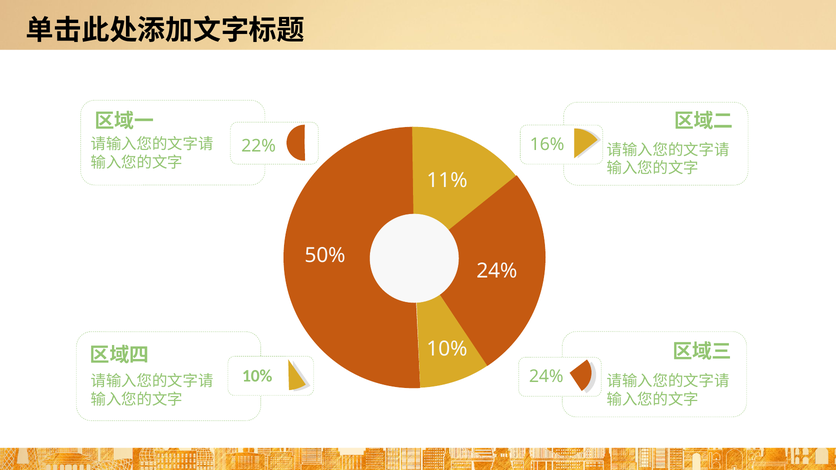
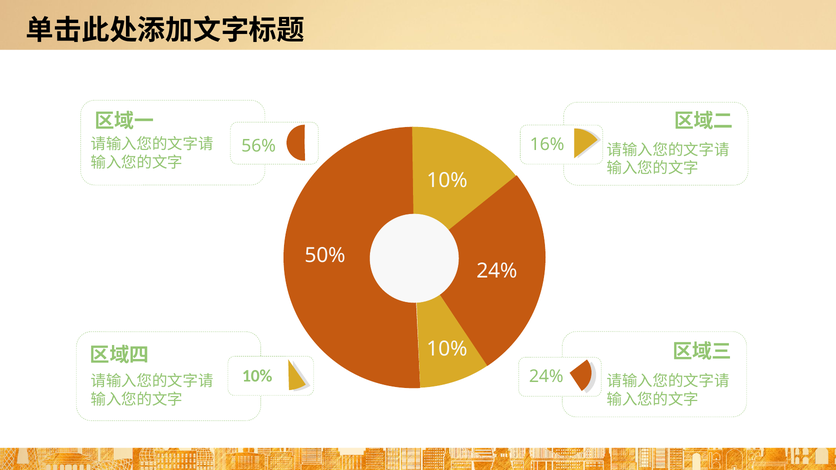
22%: 22% -> 56%
11% at (447, 180): 11% -> 10%
